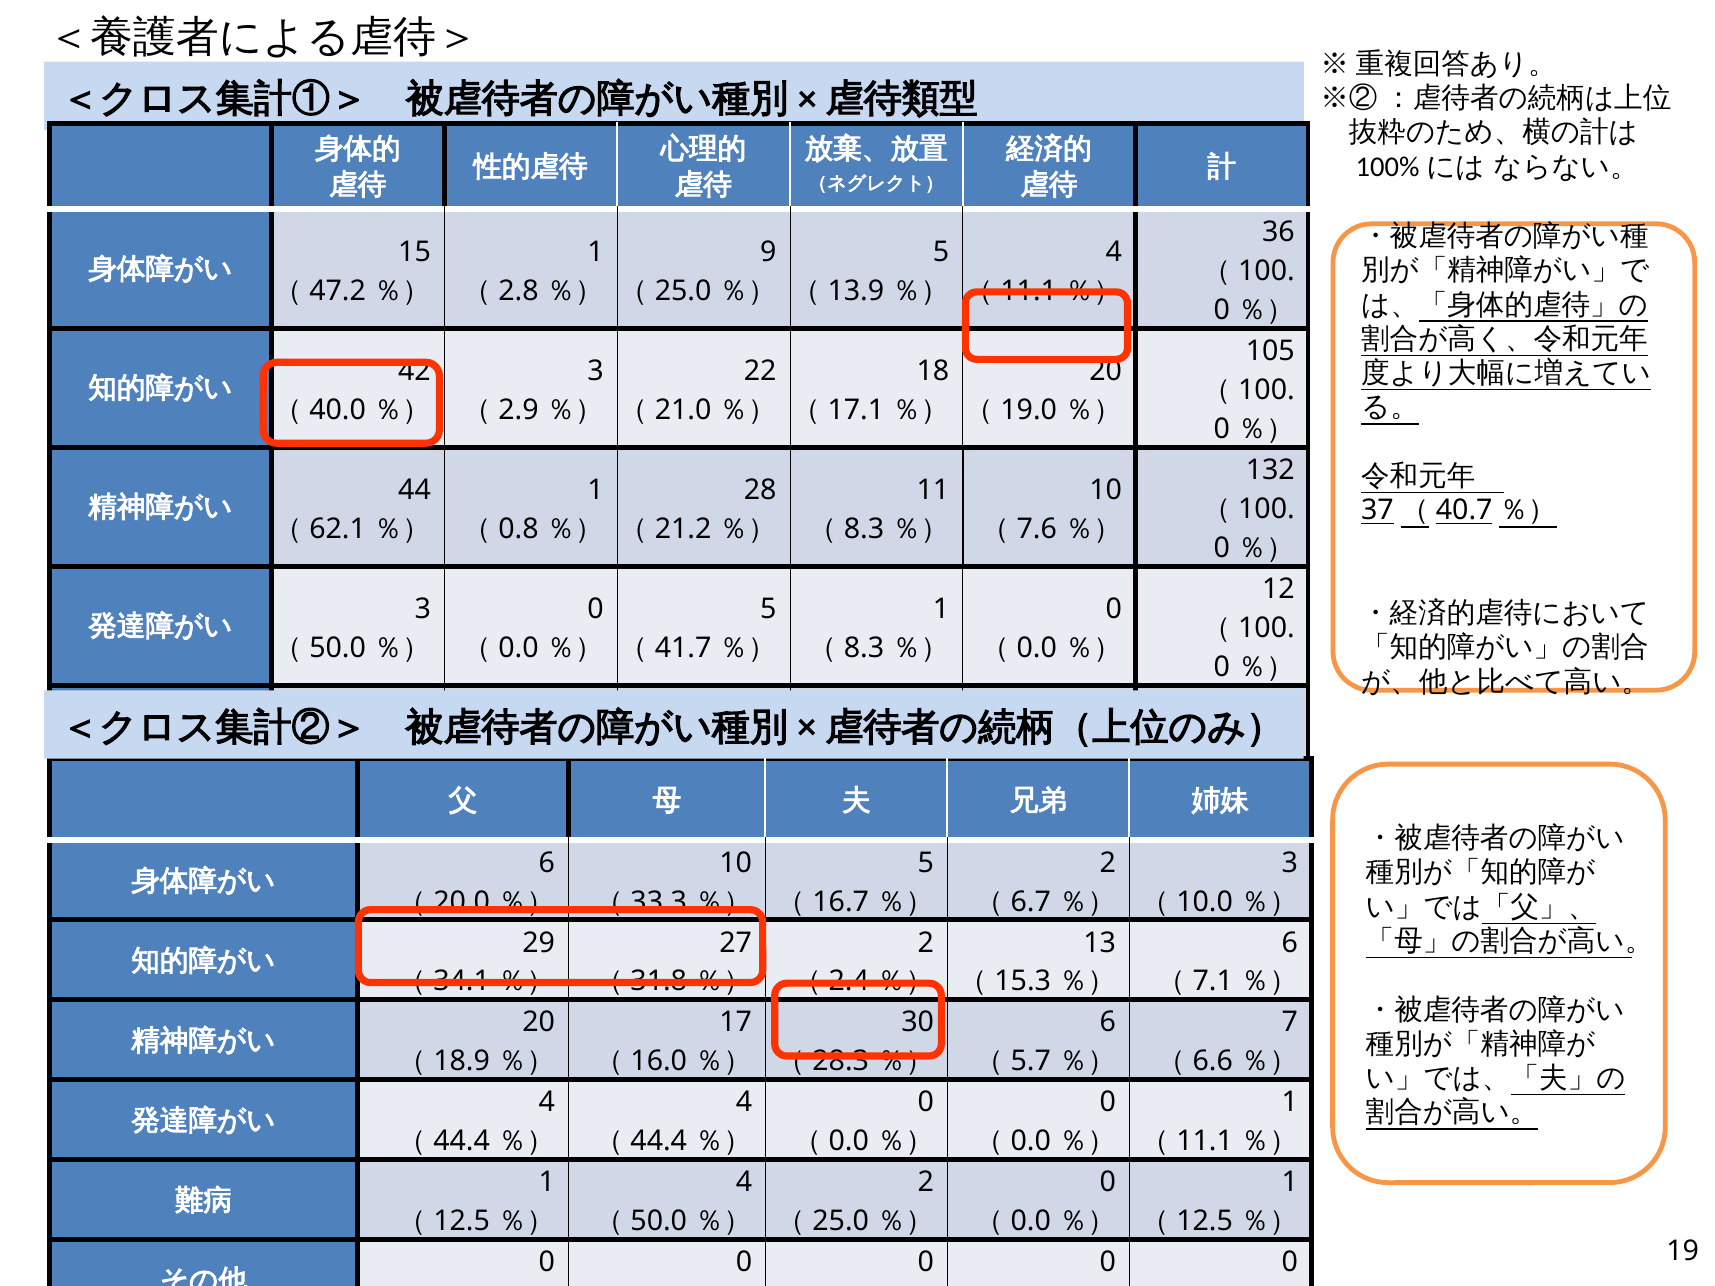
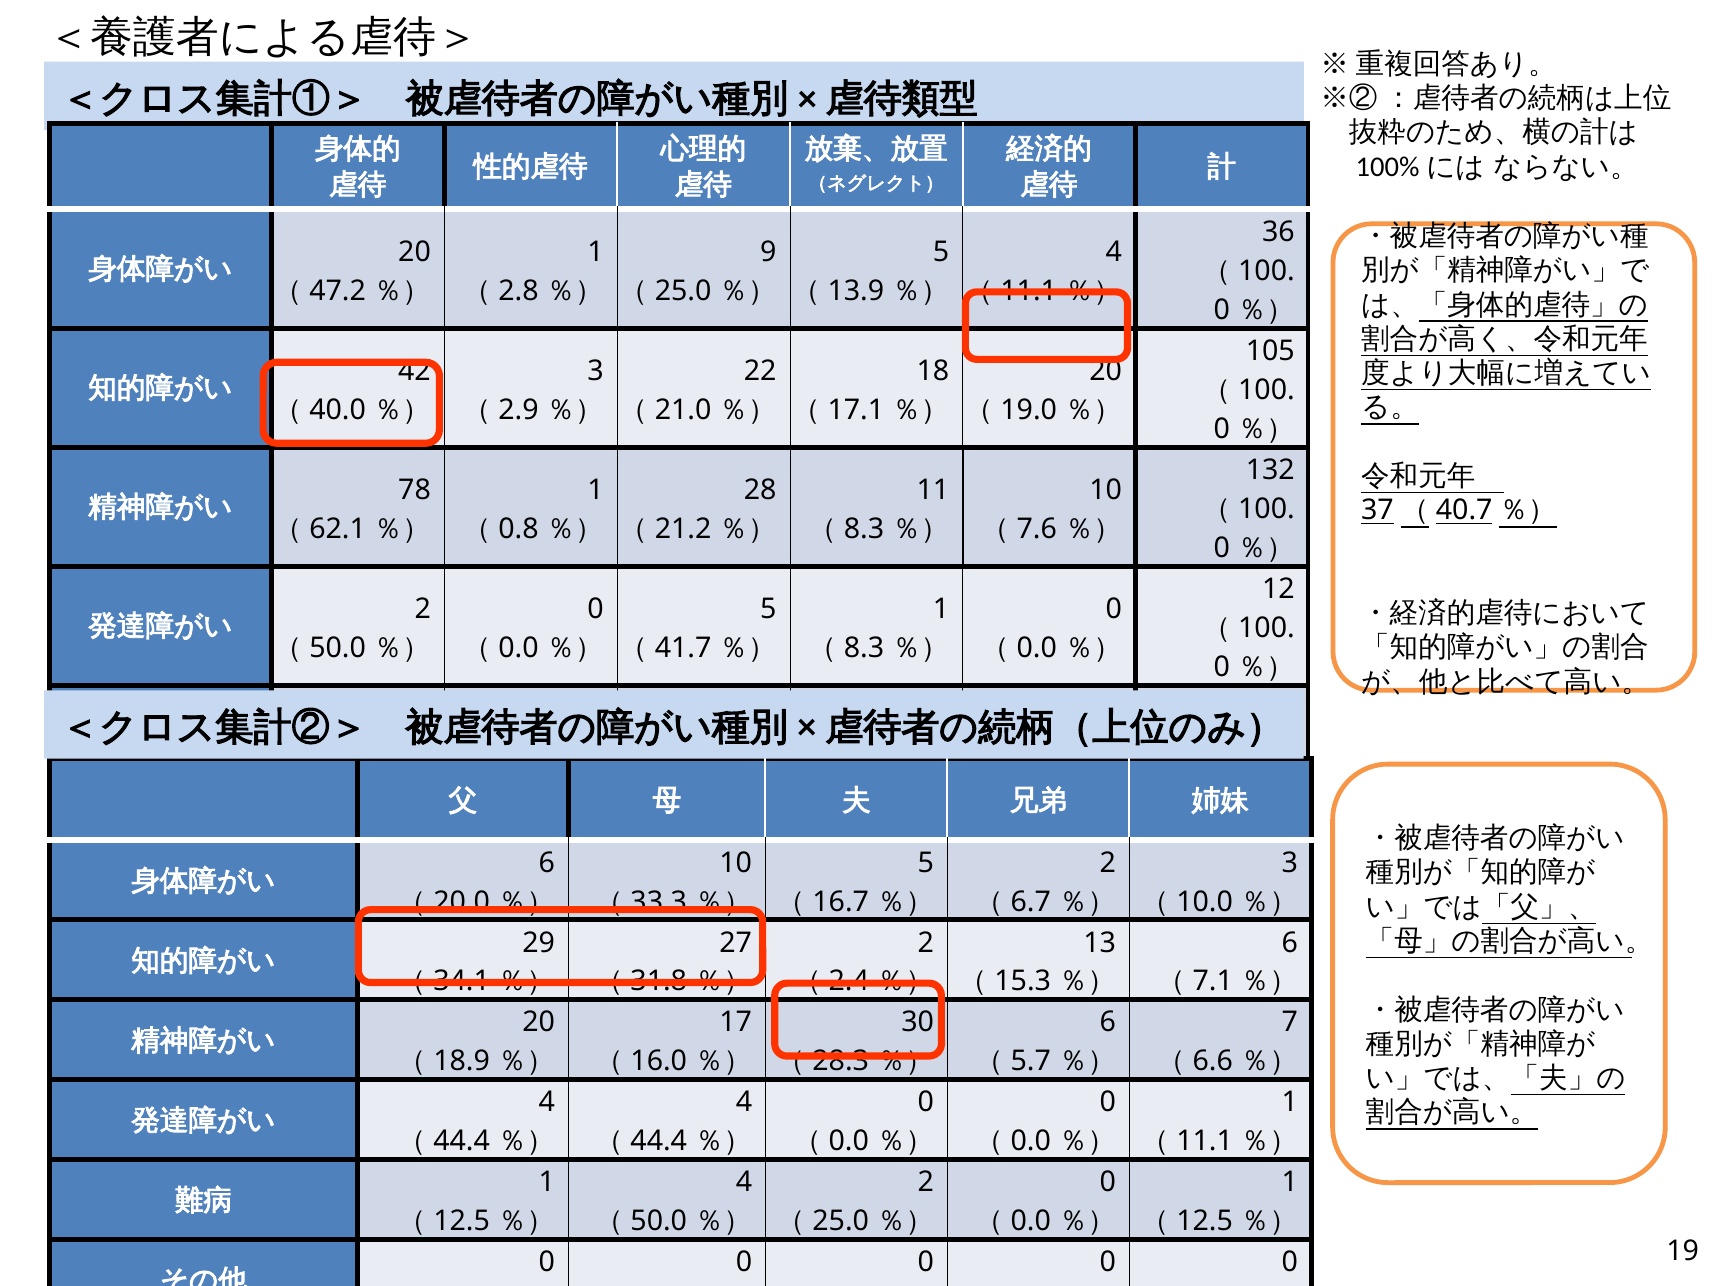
15 at (415, 252): 15 -> 20
44: 44 -> 78
3 at (423, 609): 3 -> 2
